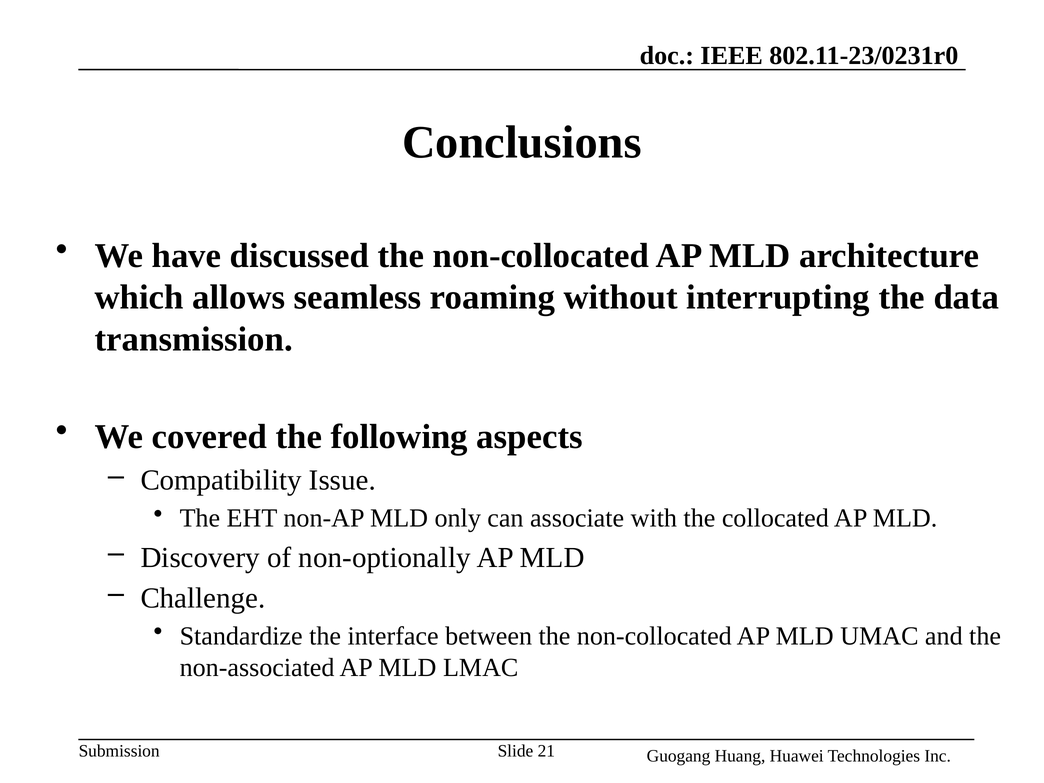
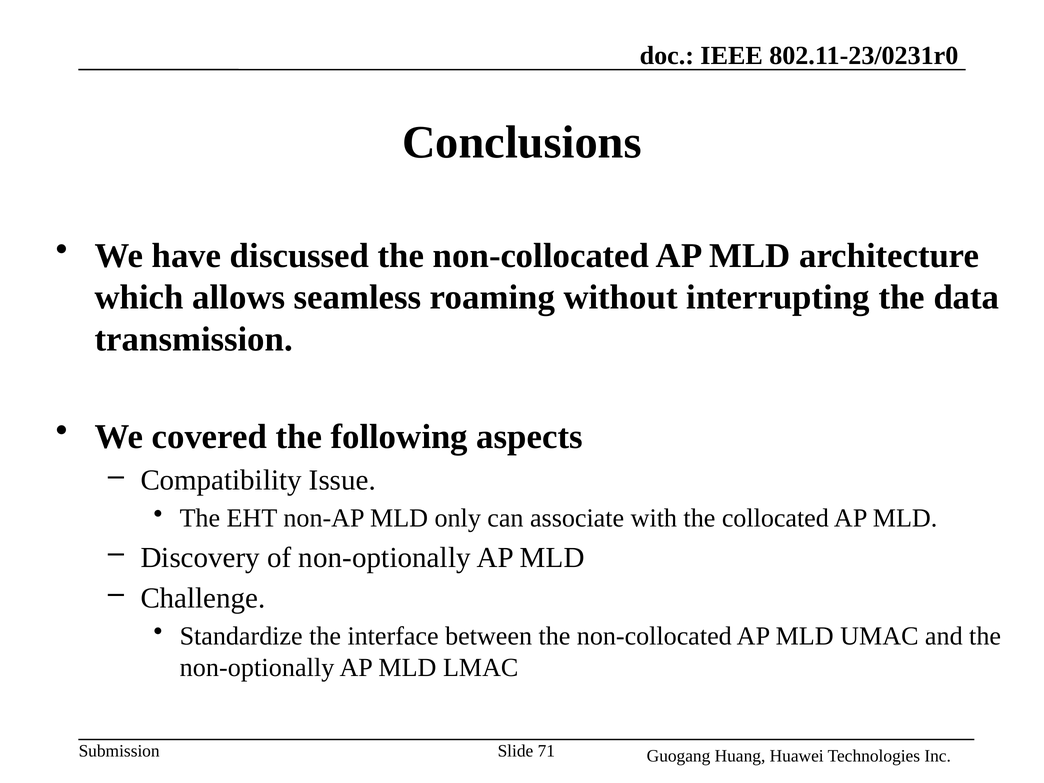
non-associated at (257, 667): non-associated -> non-optionally
21: 21 -> 71
